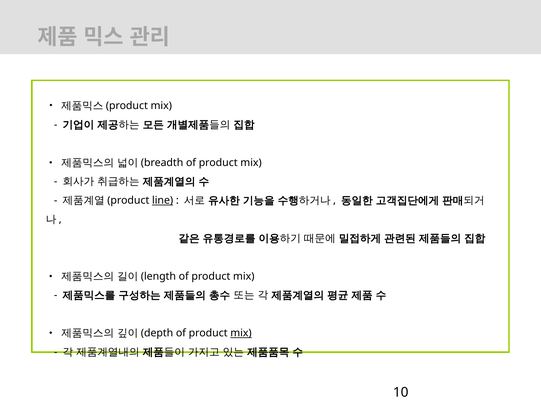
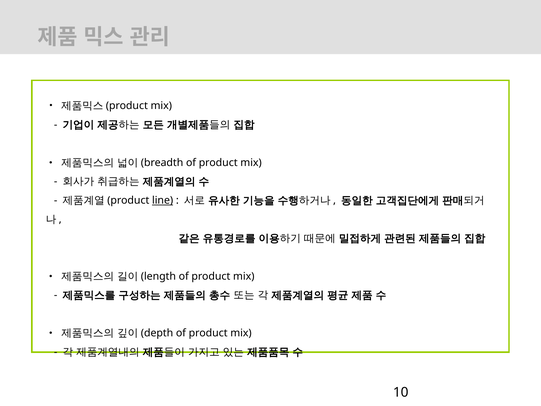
mix at (241, 333) underline: present -> none
